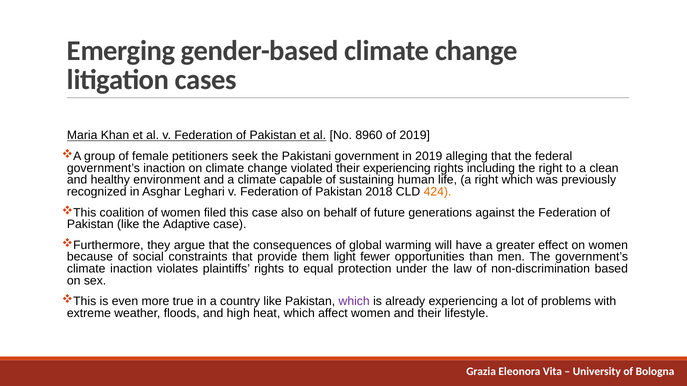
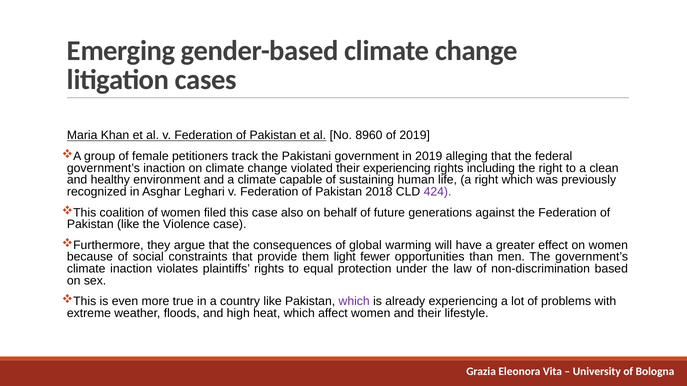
seek: seek -> track
424 colour: orange -> purple
Adaptive: Adaptive -> Violence
